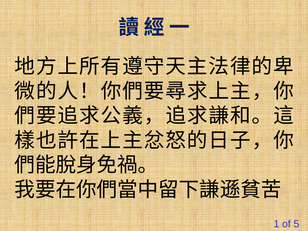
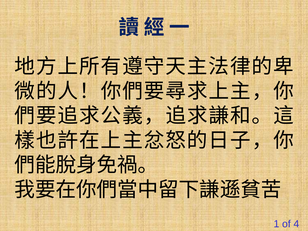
5: 5 -> 4
